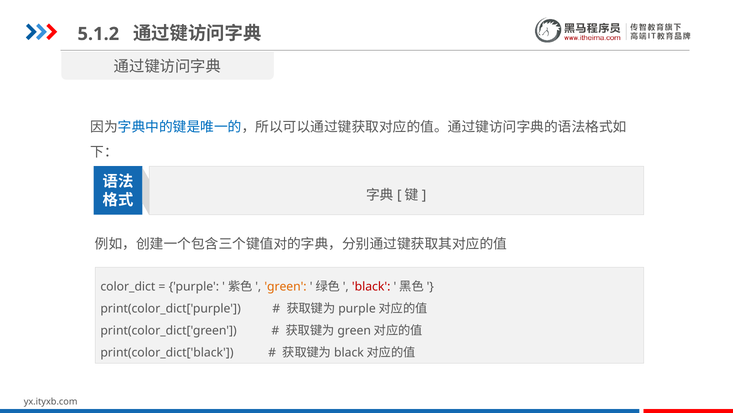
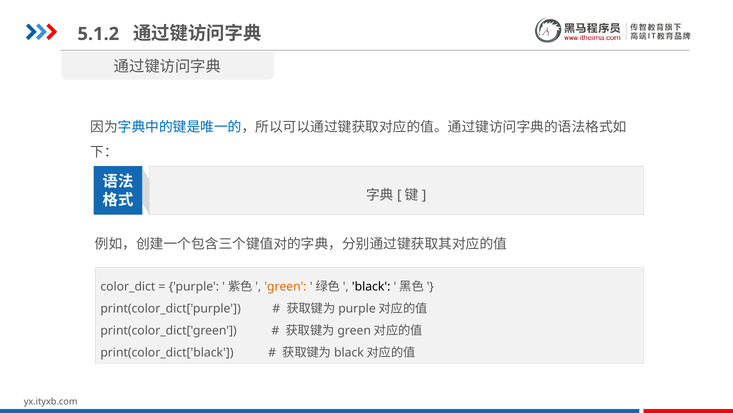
black colour: red -> black
